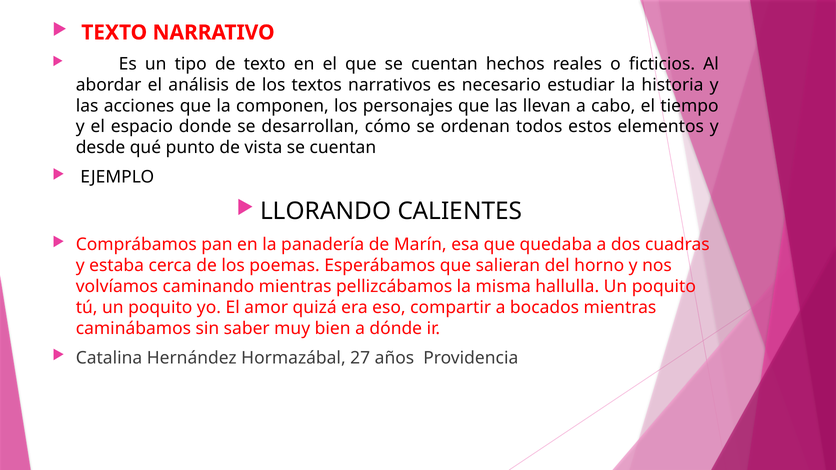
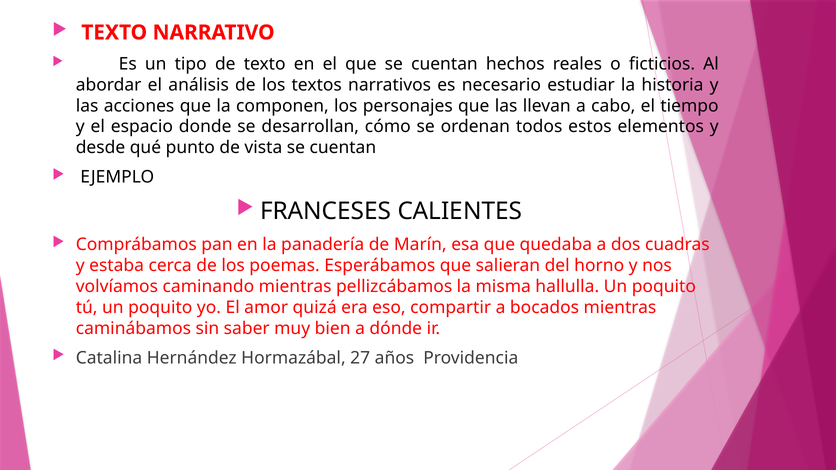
LLORANDO: LLORANDO -> FRANCESES
